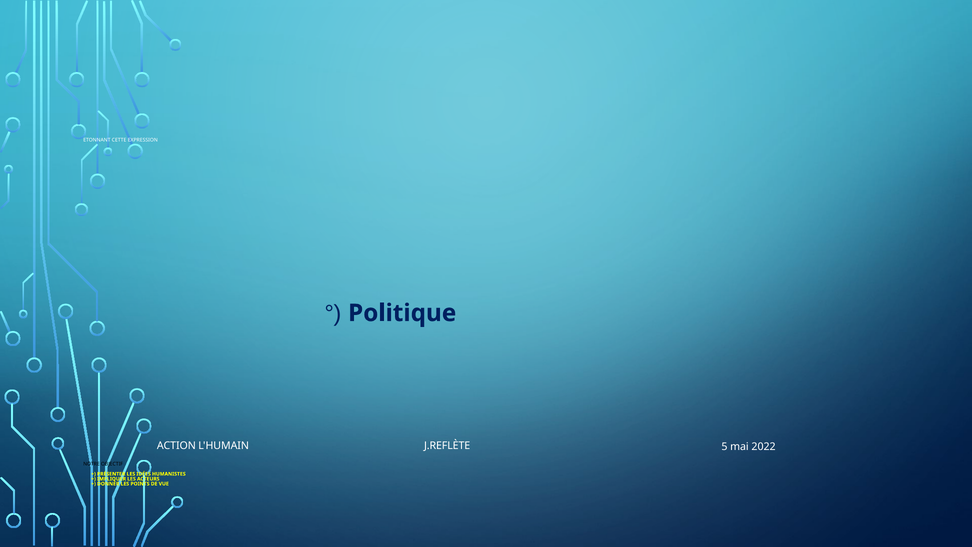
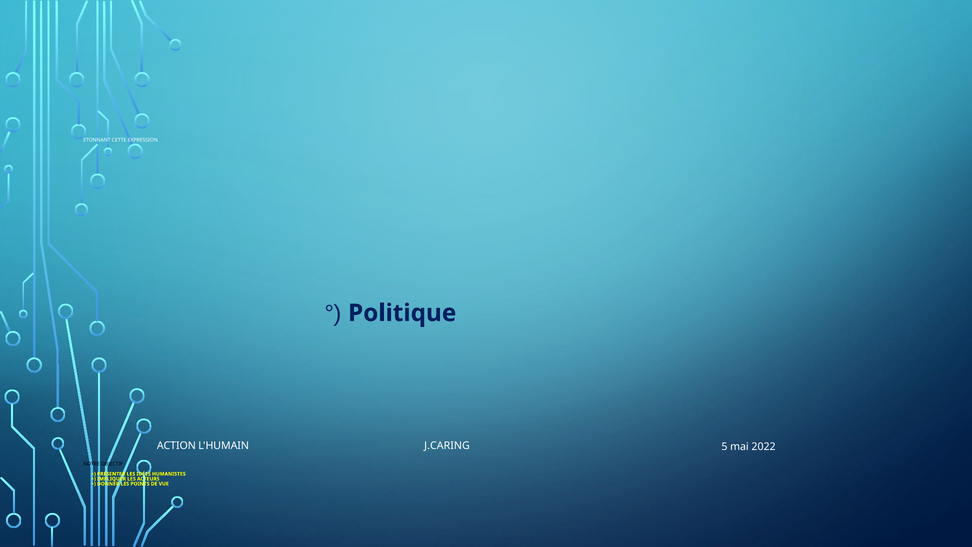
J.REFLÈTE: J.REFLÈTE -> J.CARING
